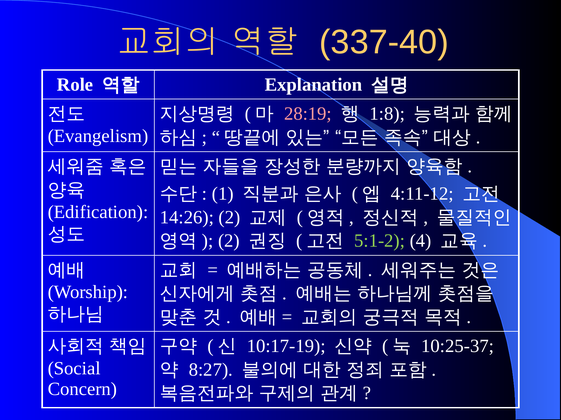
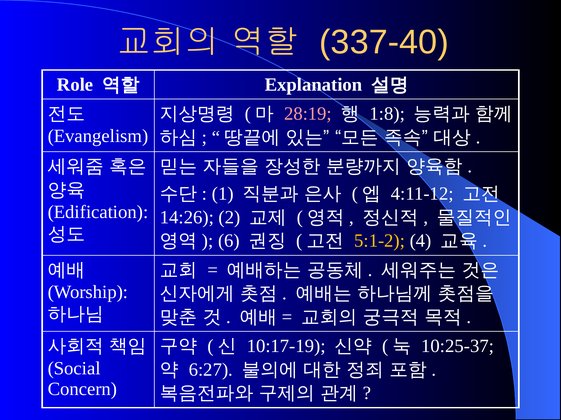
2 at (229, 241): 2 -> 6
5:1-2 colour: light green -> yellow
8:27: 8:27 -> 6:27
